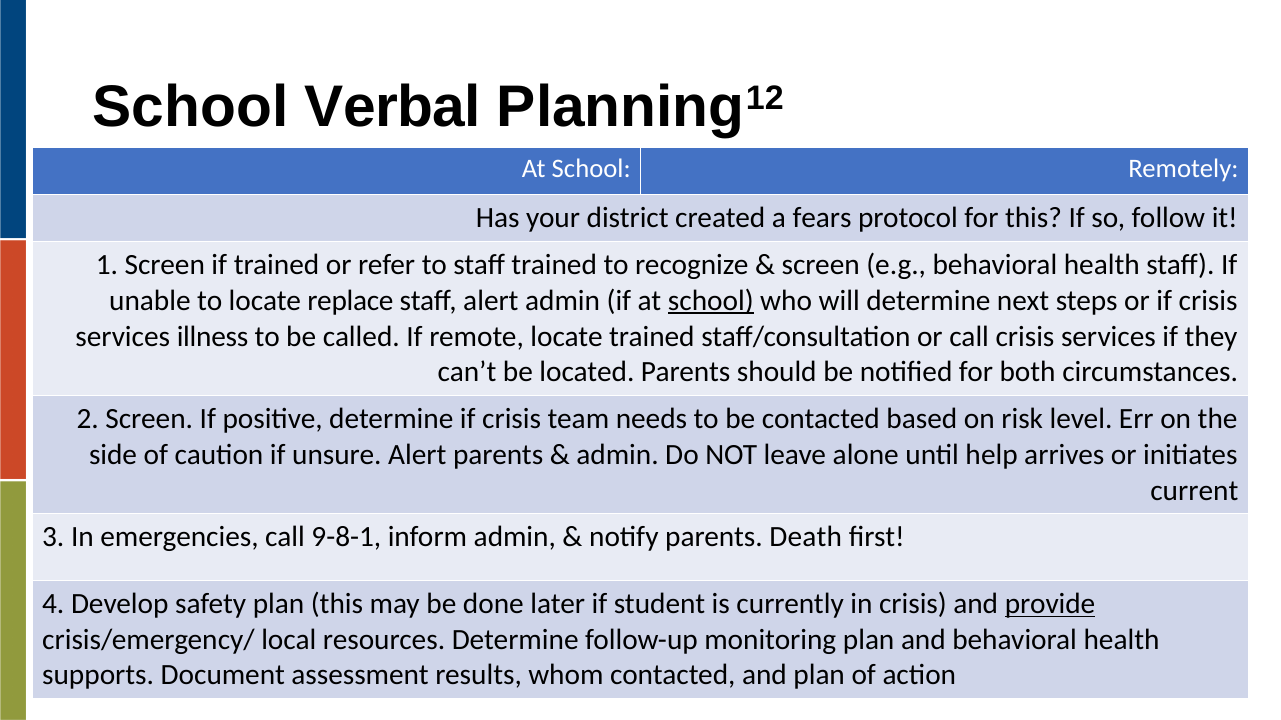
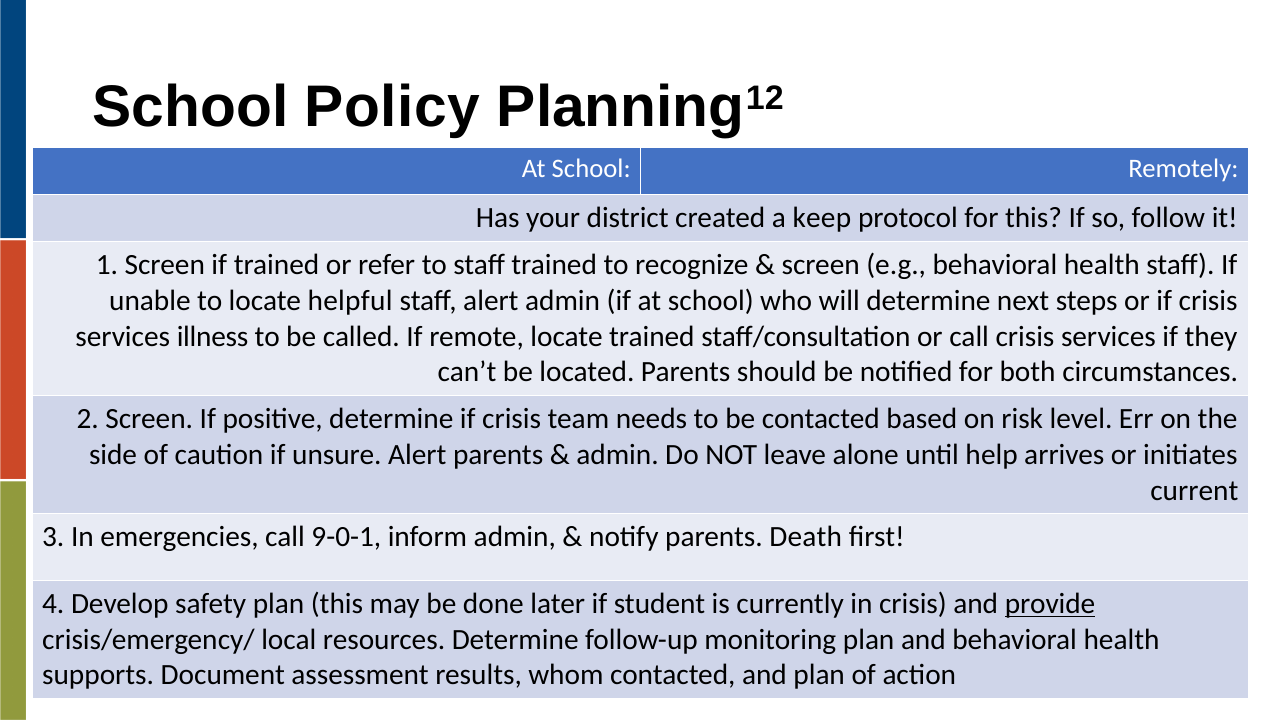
Verbal: Verbal -> Policy
fears: fears -> keep
replace: replace -> helpful
school at (711, 301) underline: present -> none
9-8-1: 9-8-1 -> 9-0-1
